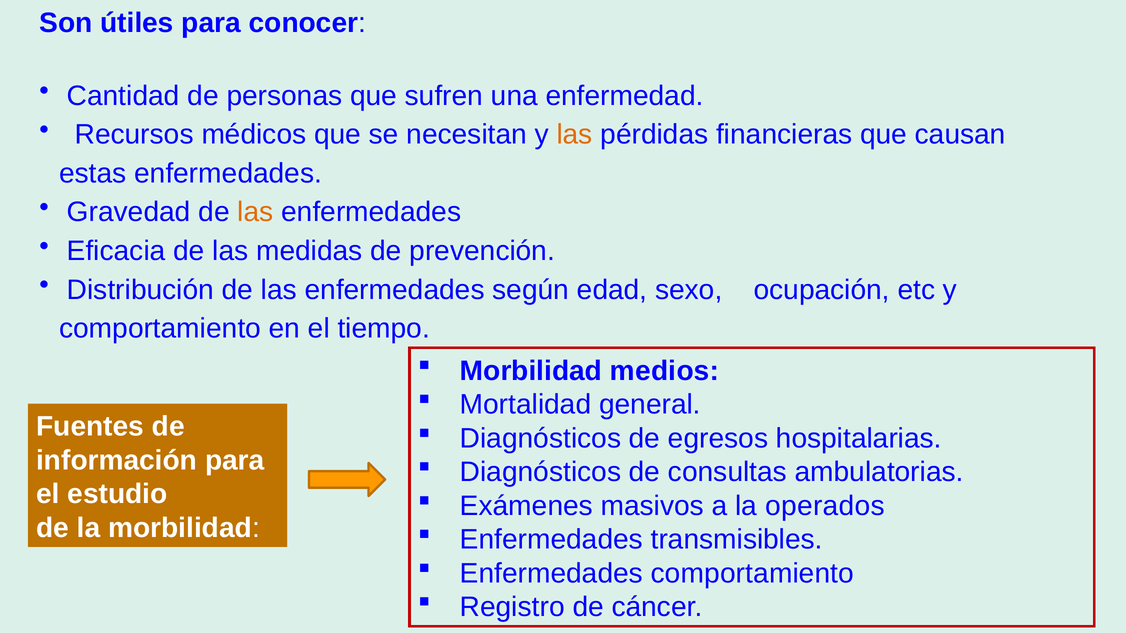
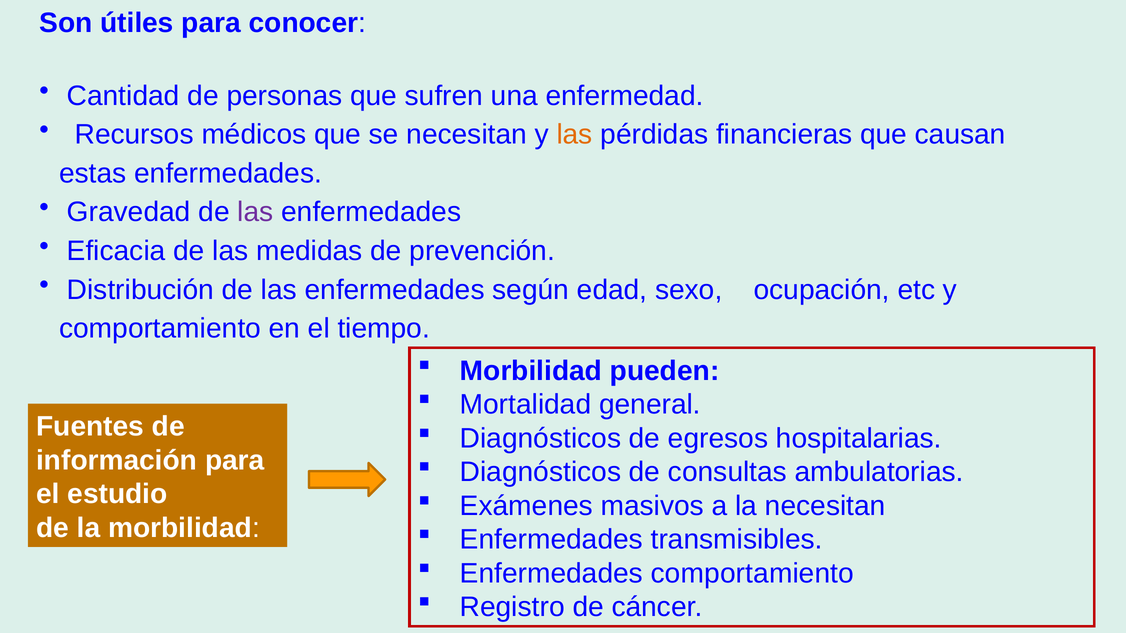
las at (255, 212) colour: orange -> purple
medios: medios -> pueden
la operados: operados -> necesitan
